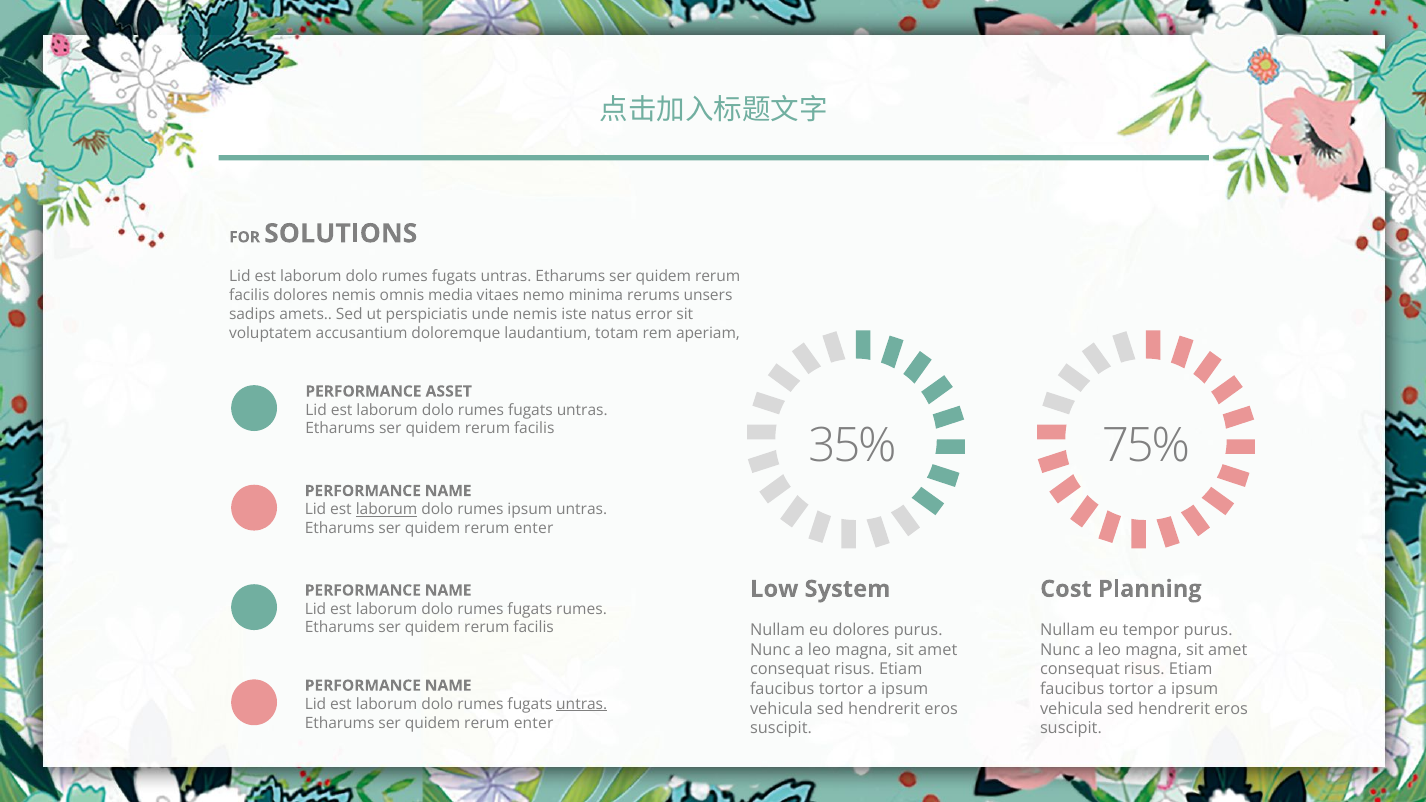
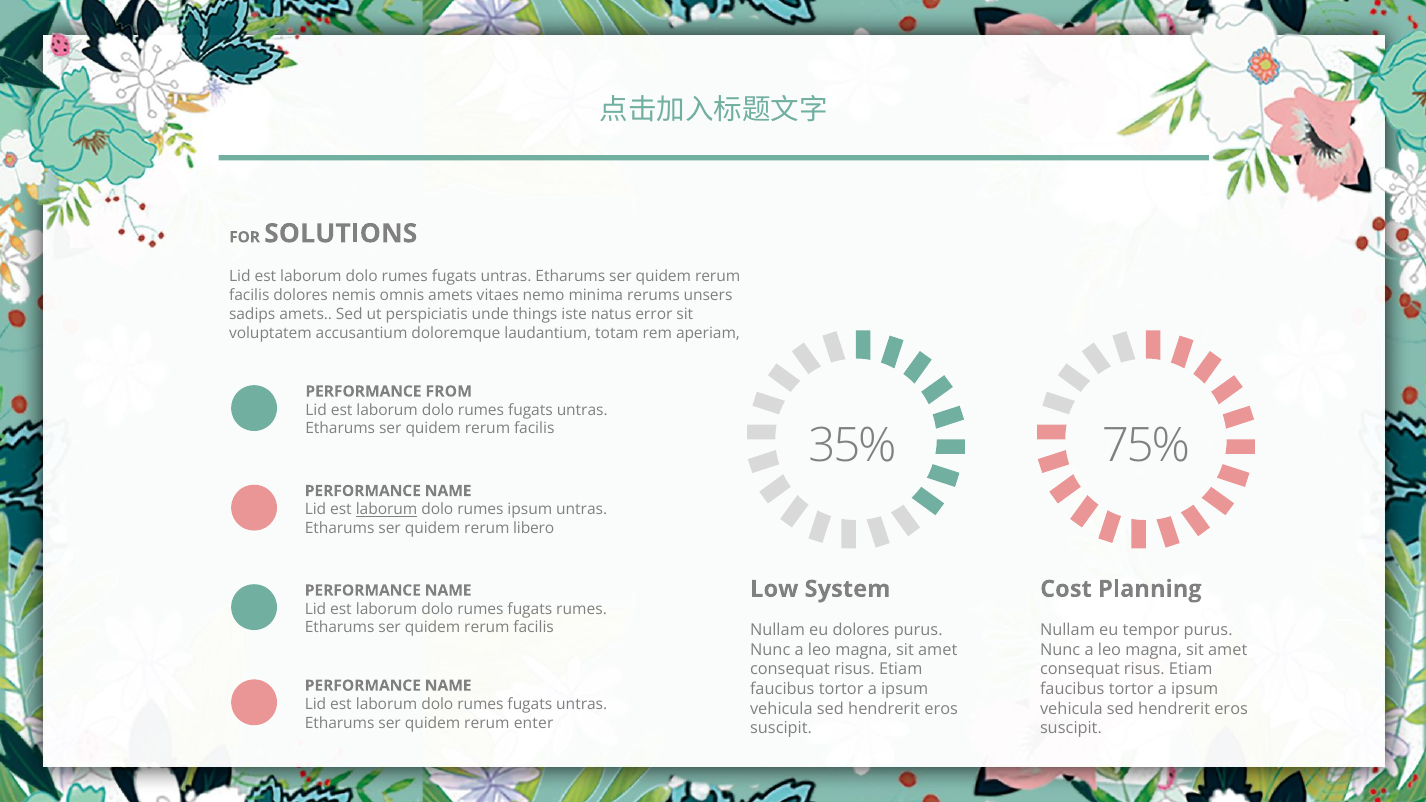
omnis media: media -> amets
unde nemis: nemis -> things
ASSET: ASSET -> FROM
enter at (534, 529): enter -> libero
untras at (582, 705) underline: present -> none
